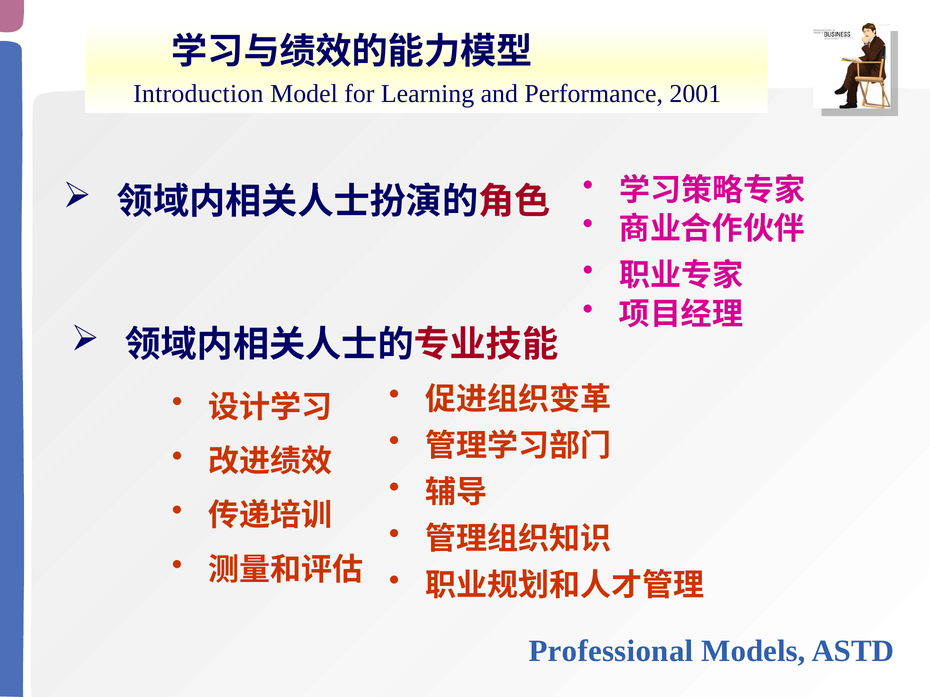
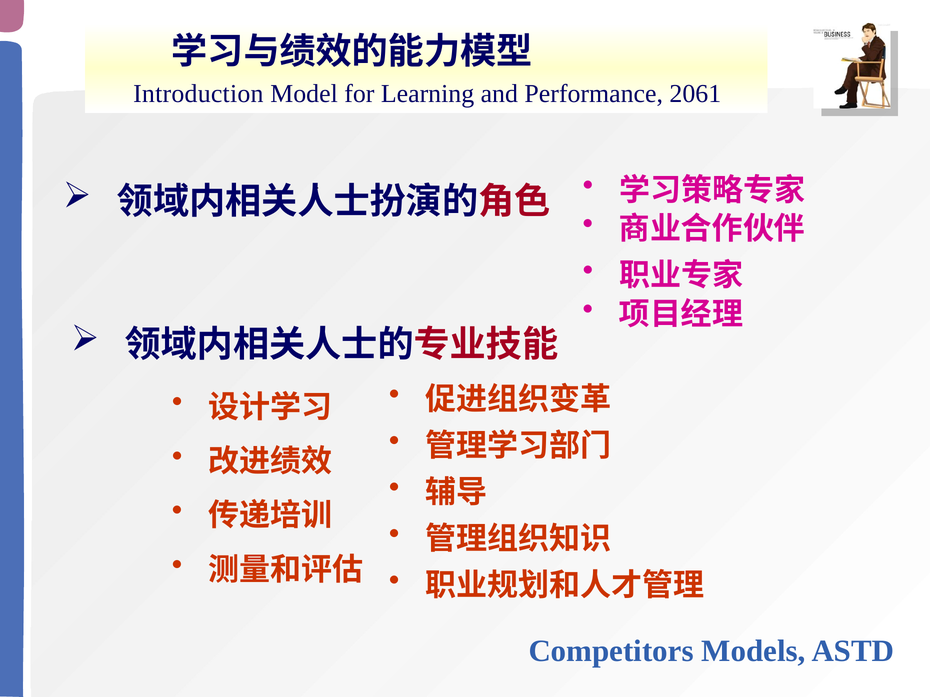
2001: 2001 -> 2061
Professional: Professional -> Competitors
